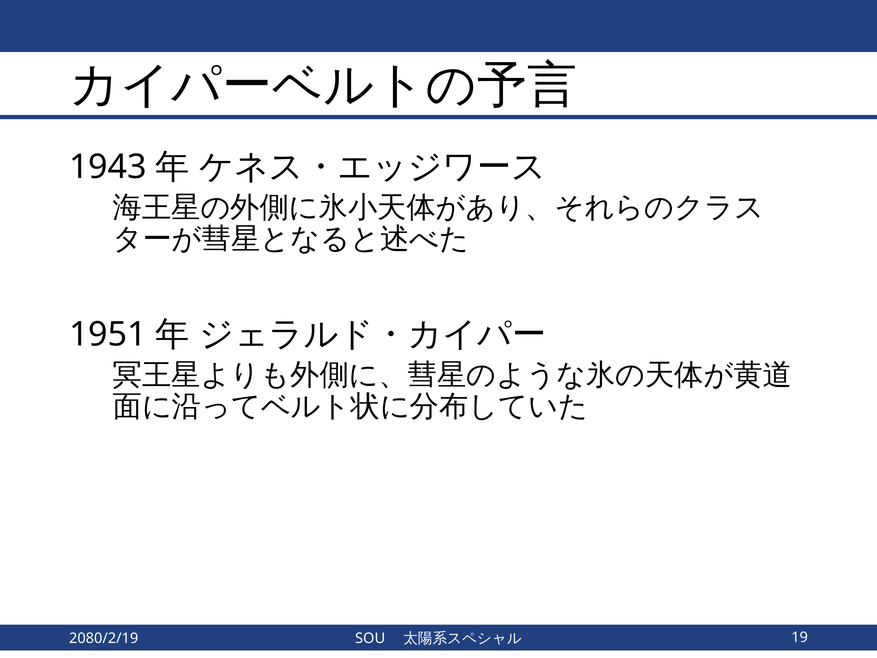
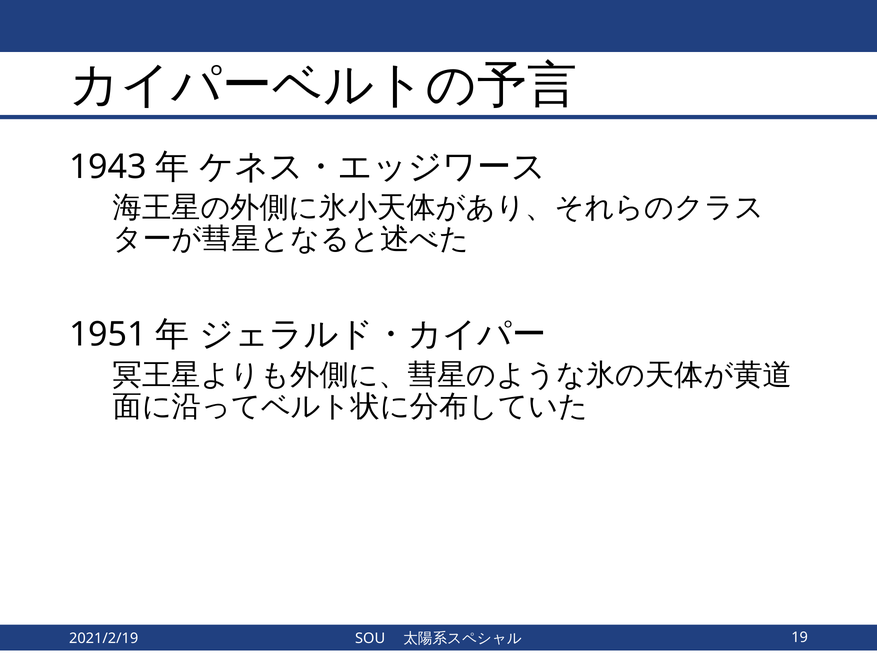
2080/2/19: 2080/2/19 -> 2021/2/19
